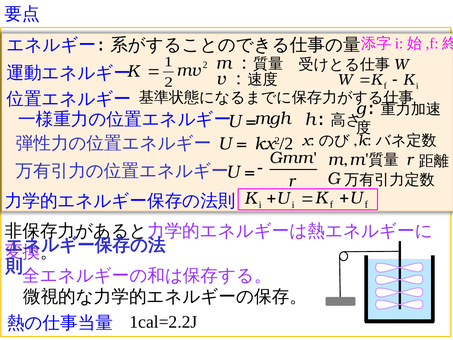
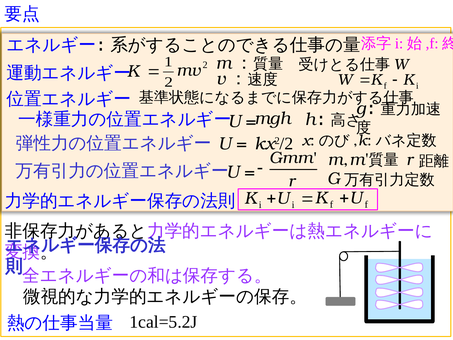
1cal=2.2J: 1cal=2.2J -> 1cal=5.2J
